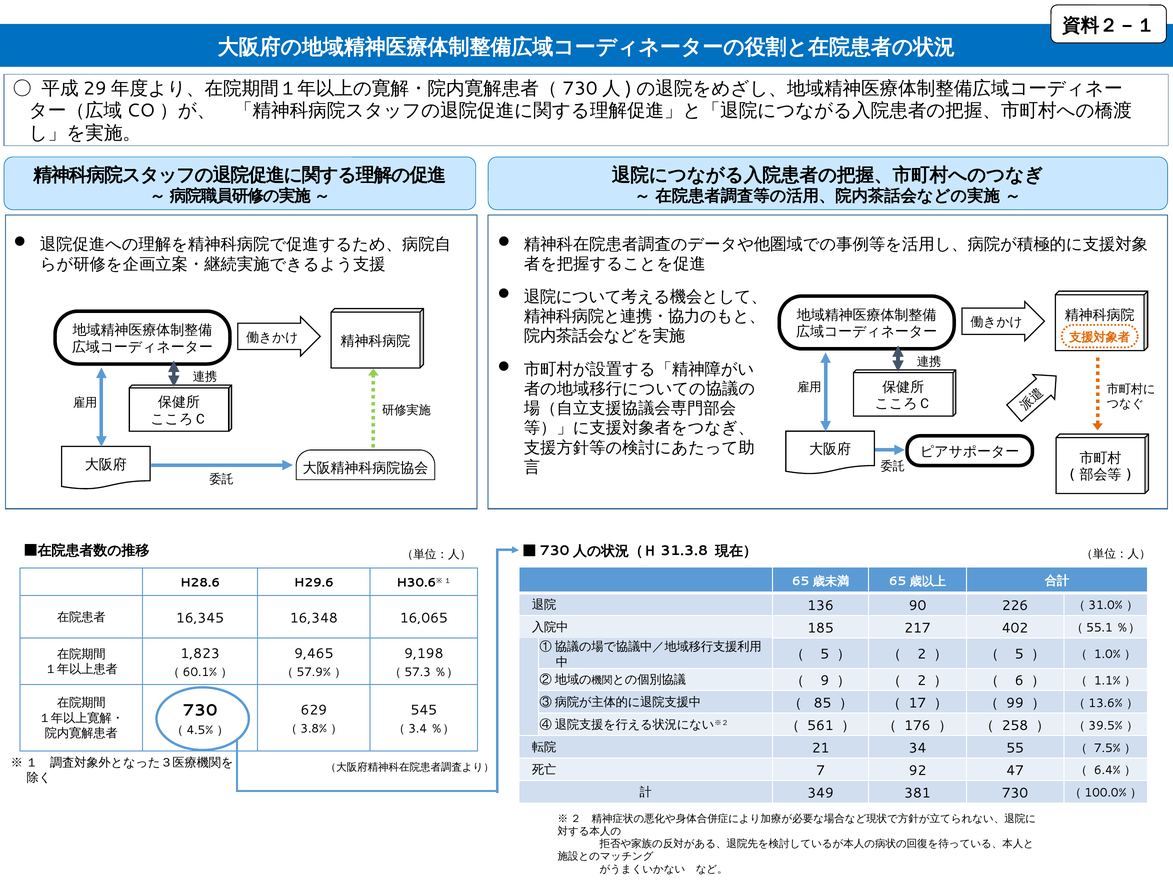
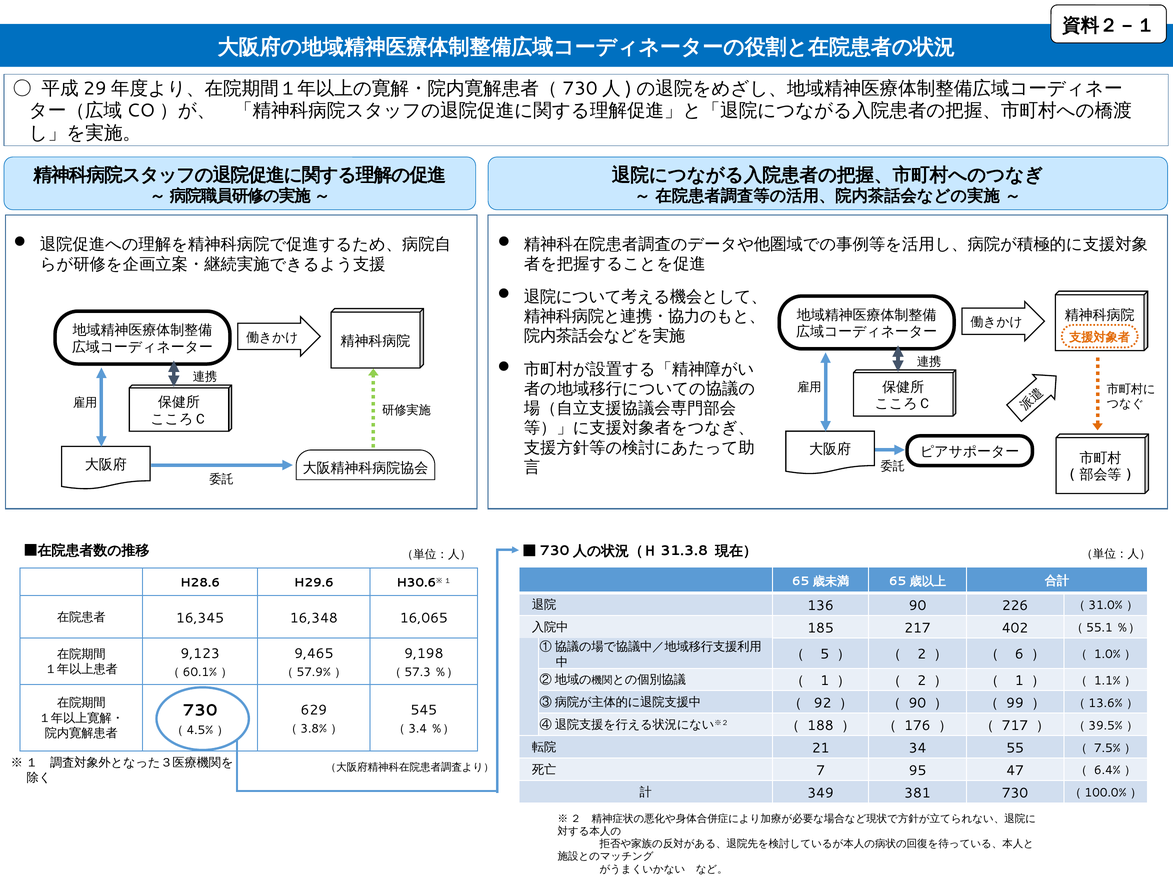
1,823: 1,823 -> 9,123
5 at (1019, 654): 5 -> 6
9 at (825, 680): 9 -> 1
6 at (1019, 680): 6 -> 1
85: 85 -> 92
17 at (917, 703): 17 -> 90
561: 561 -> 188
258: 258 -> 717
92: 92 -> 95
